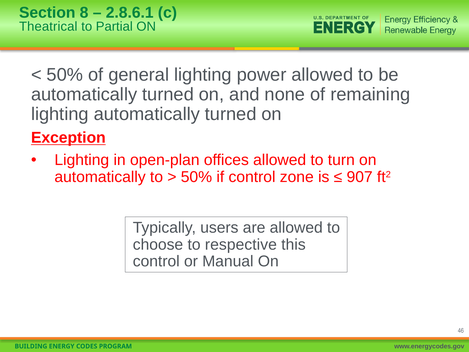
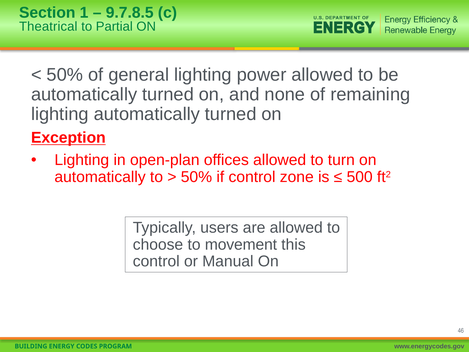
8: 8 -> 1
2.8.6.1: 2.8.6.1 -> 9.7.8.5
907: 907 -> 500
respective: respective -> movement
